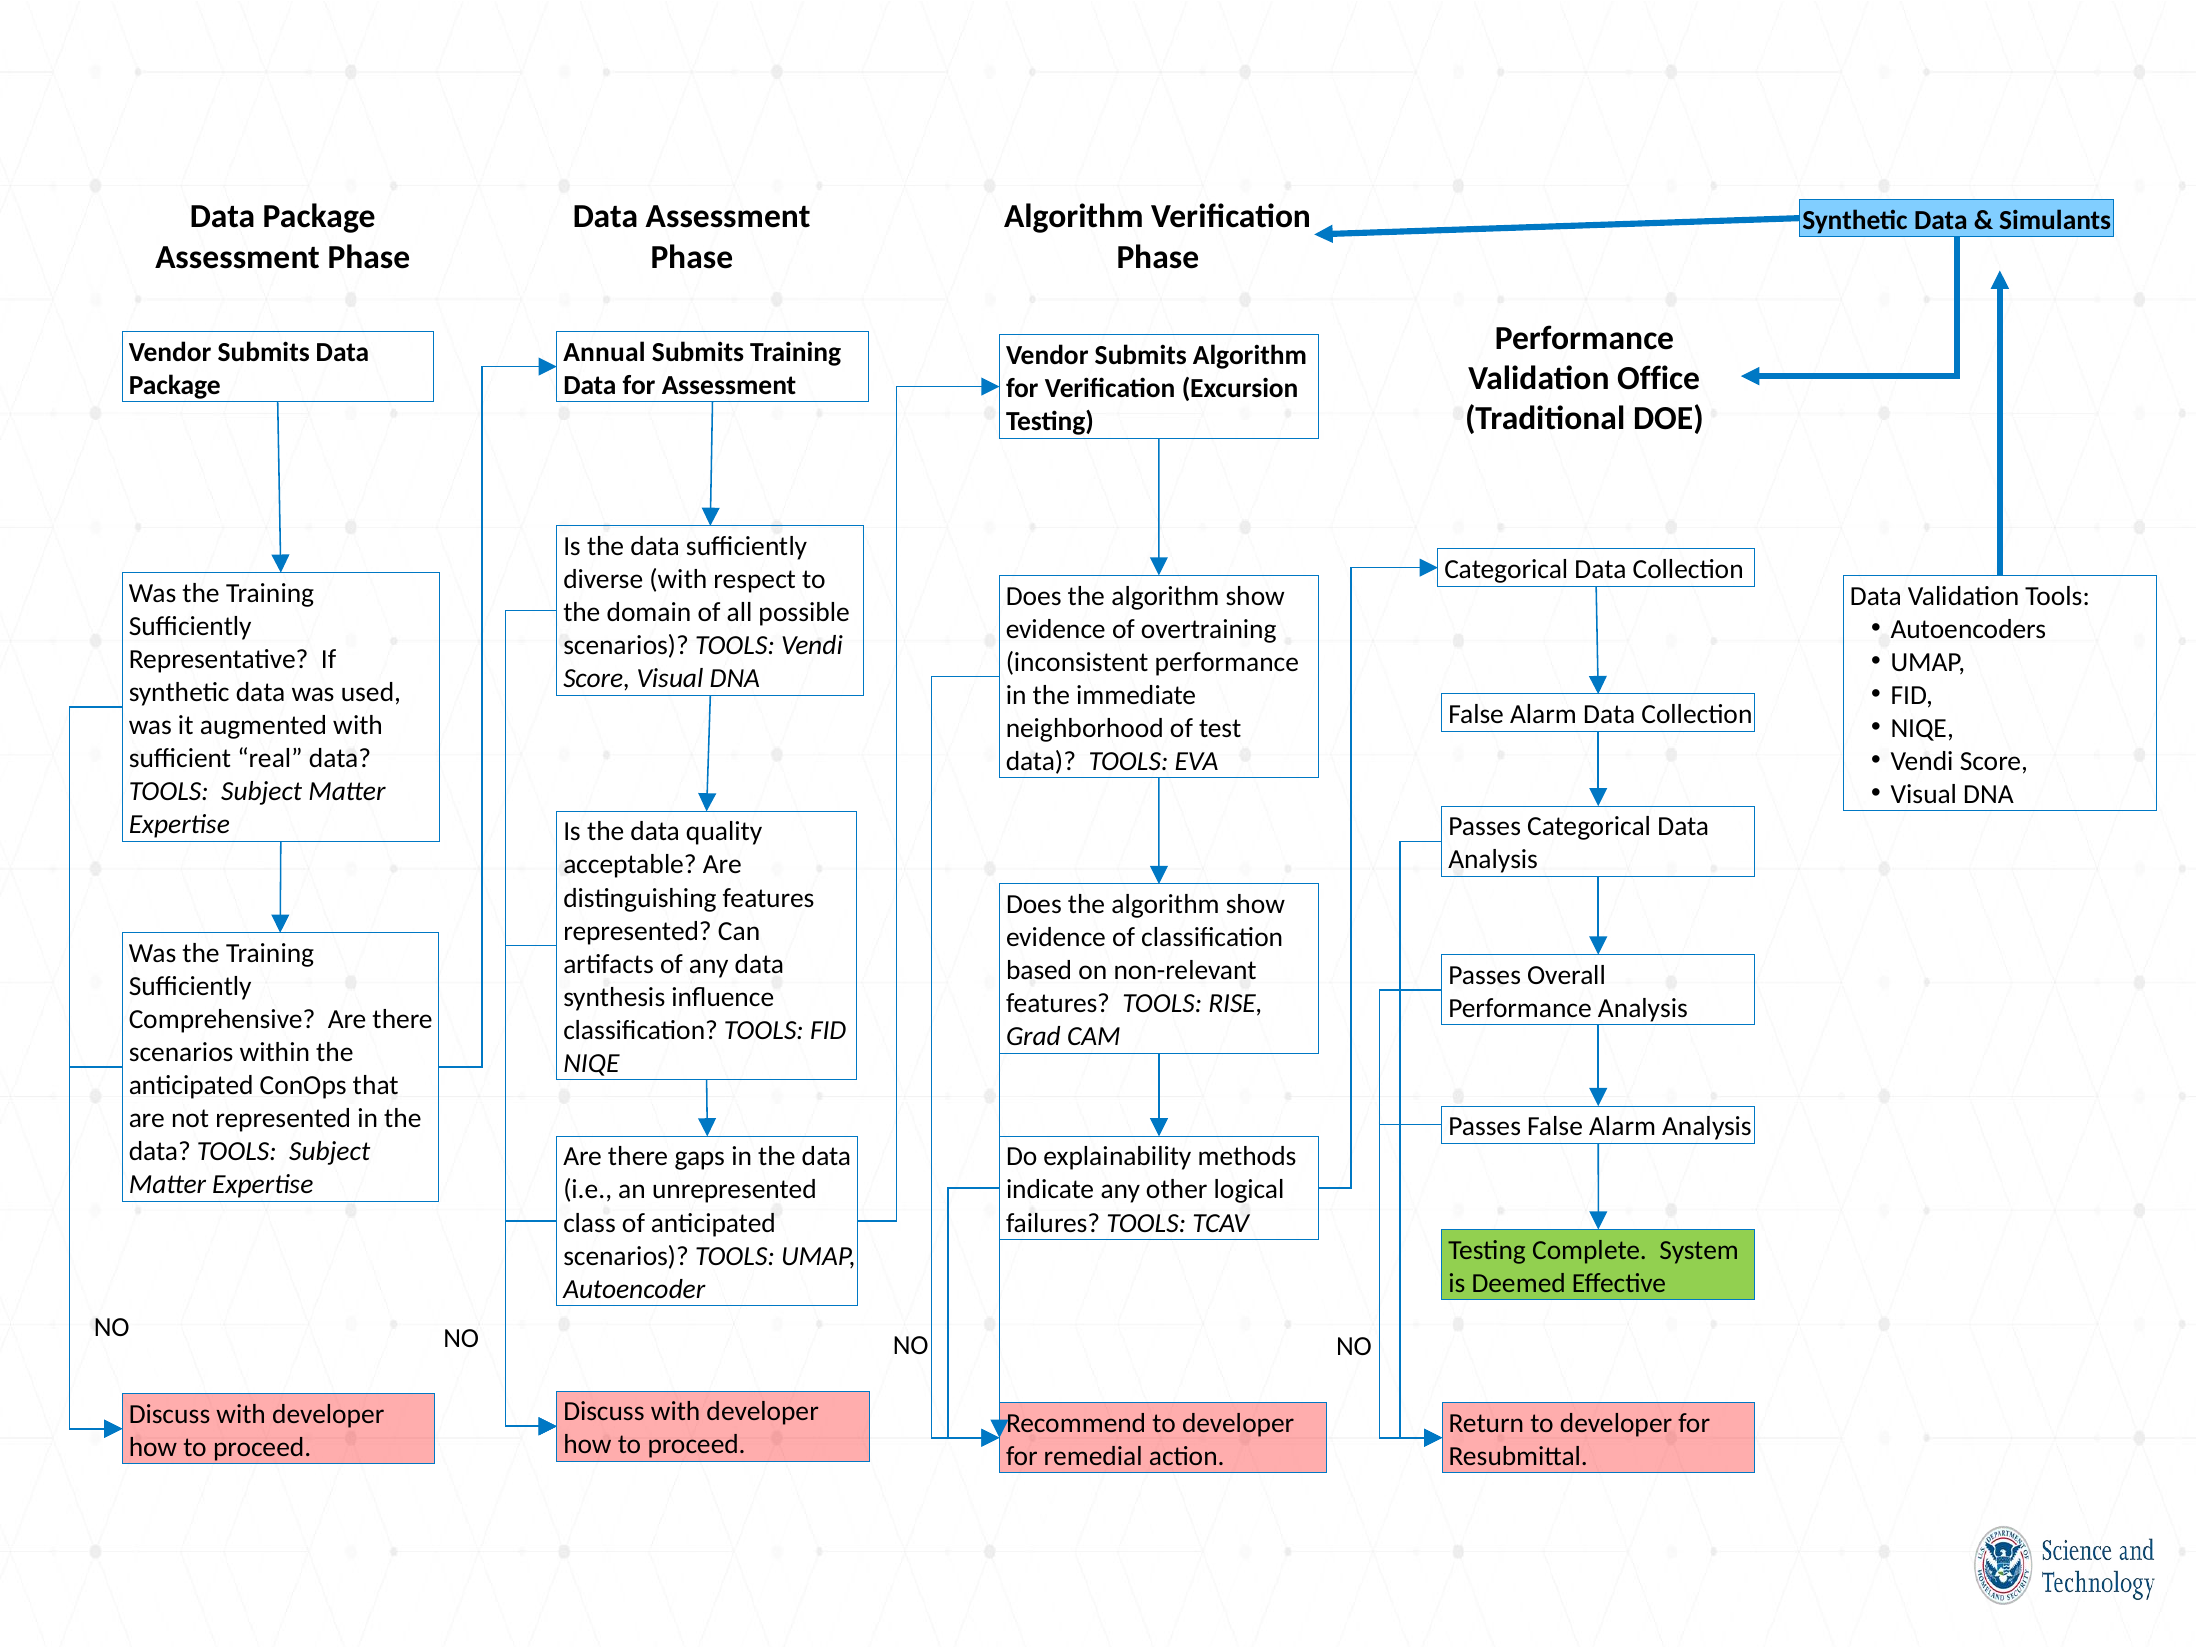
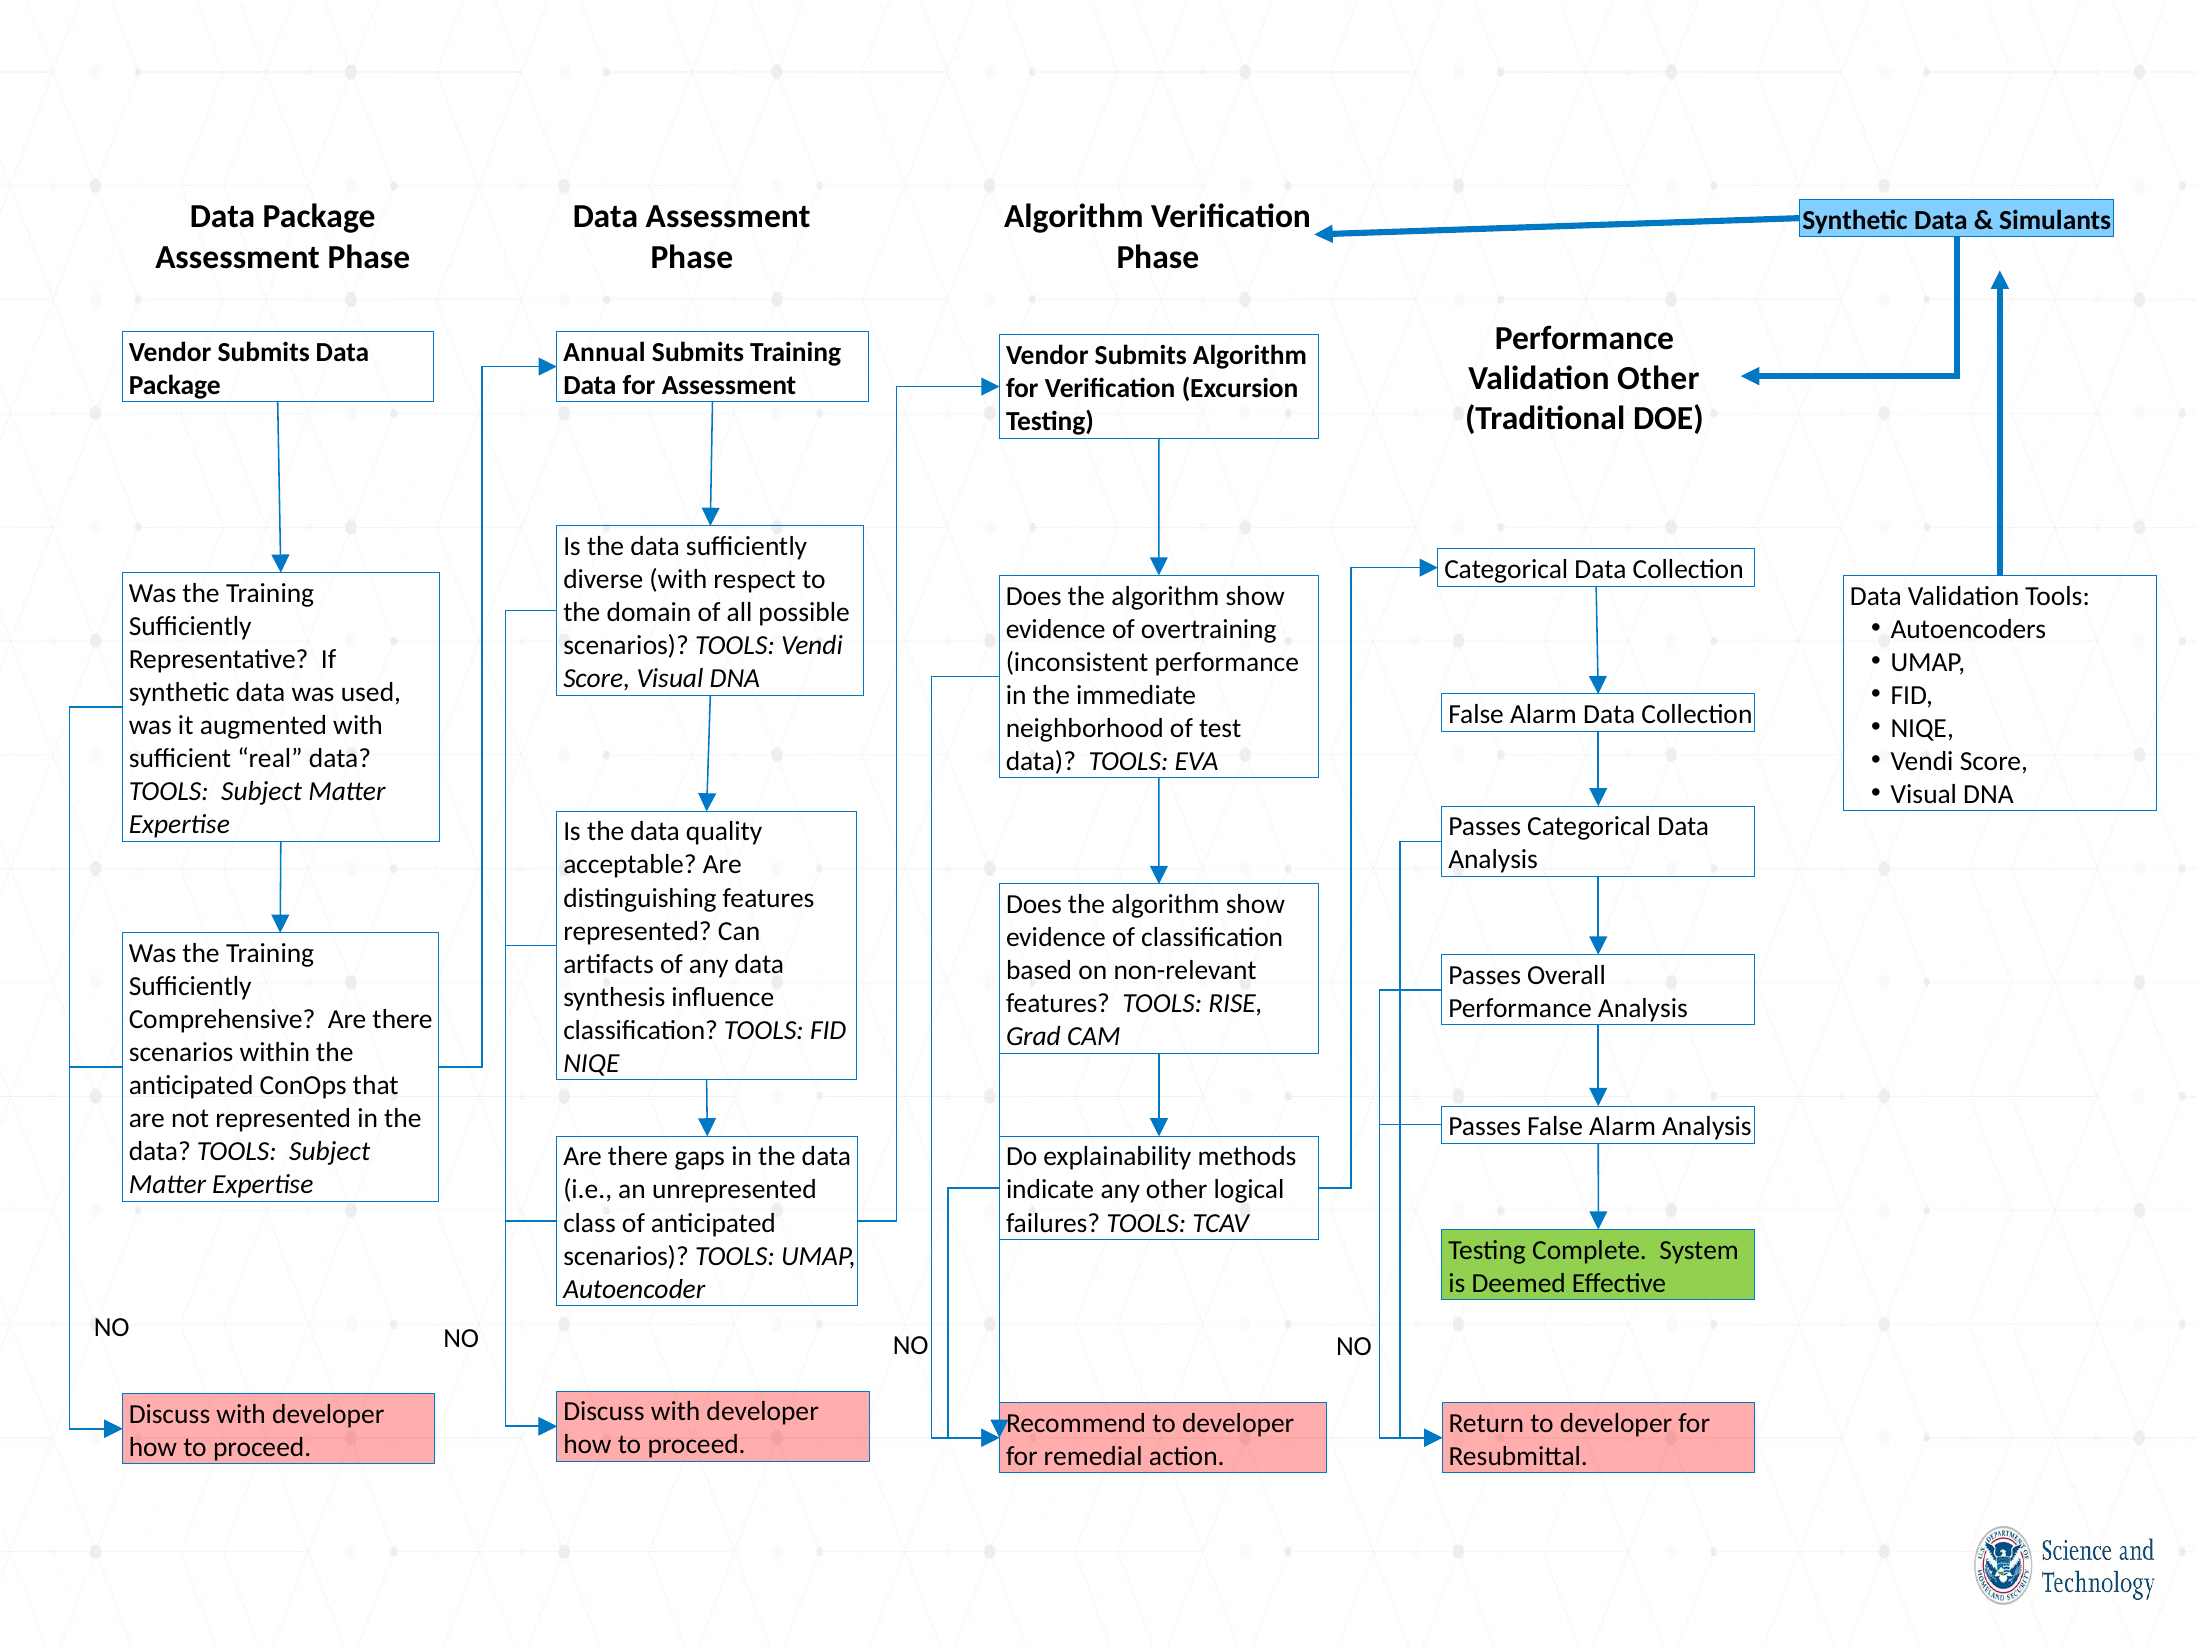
Validation Office: Office -> Other
